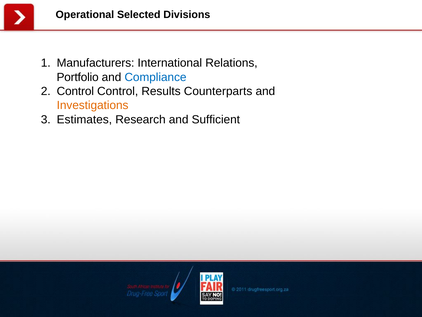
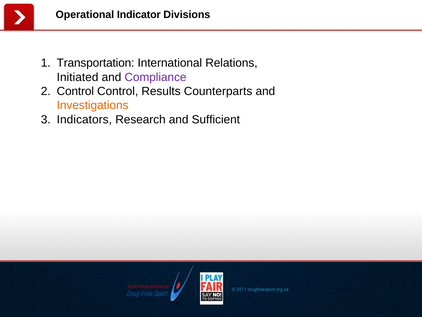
Selected: Selected -> Indicator
Manufacturers: Manufacturers -> Transportation
Portfolio: Portfolio -> Initiated
Compliance colour: blue -> purple
Estimates: Estimates -> Indicators
